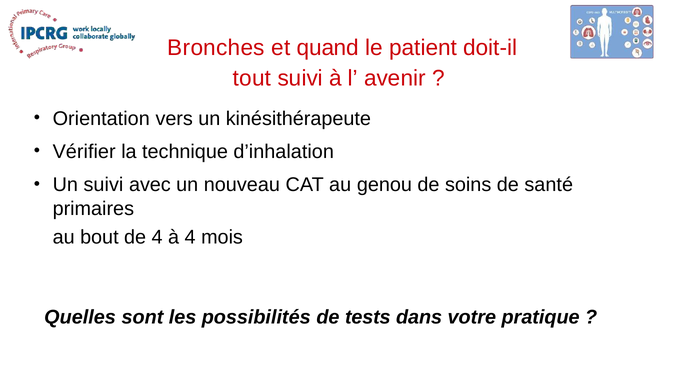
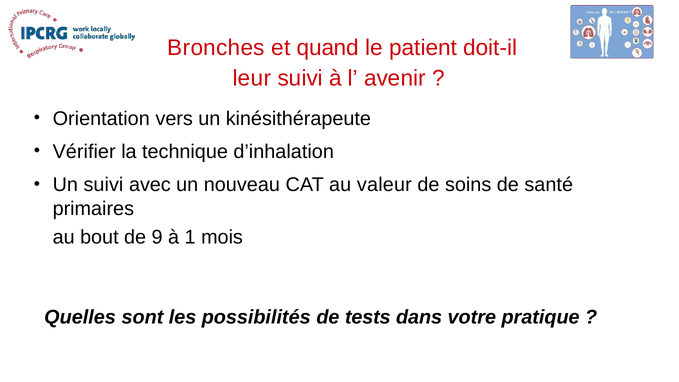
tout: tout -> leur
genou: genou -> valeur
de 4: 4 -> 9
à 4: 4 -> 1
